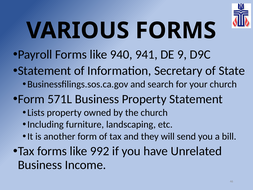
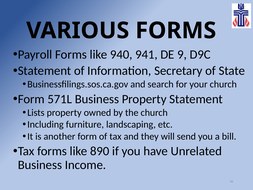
992: 992 -> 890
